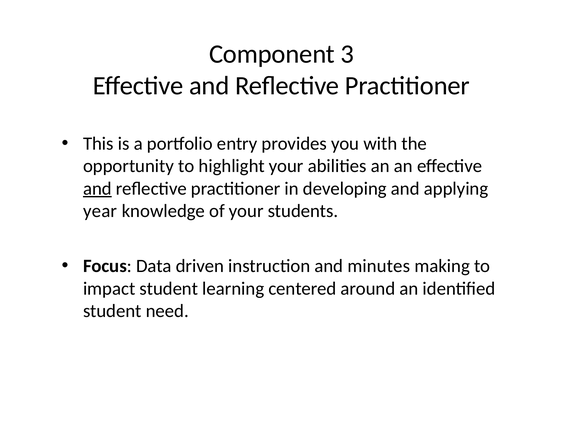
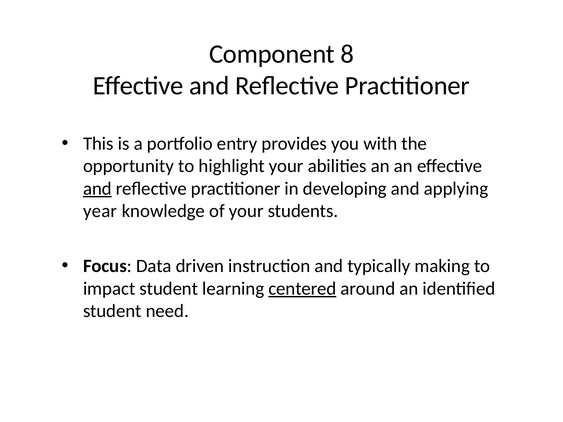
3: 3 -> 8
minutes: minutes -> typically
centered underline: none -> present
